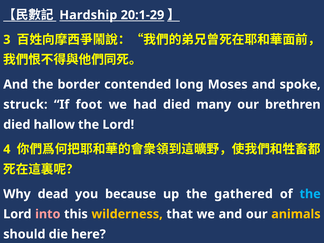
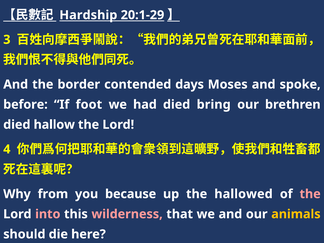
long: long -> days
struck: struck -> before
many: many -> bring
dead: dead -> from
gathered: gathered -> hallowed
the at (310, 194) colour: light blue -> pink
wilderness colour: yellow -> pink
